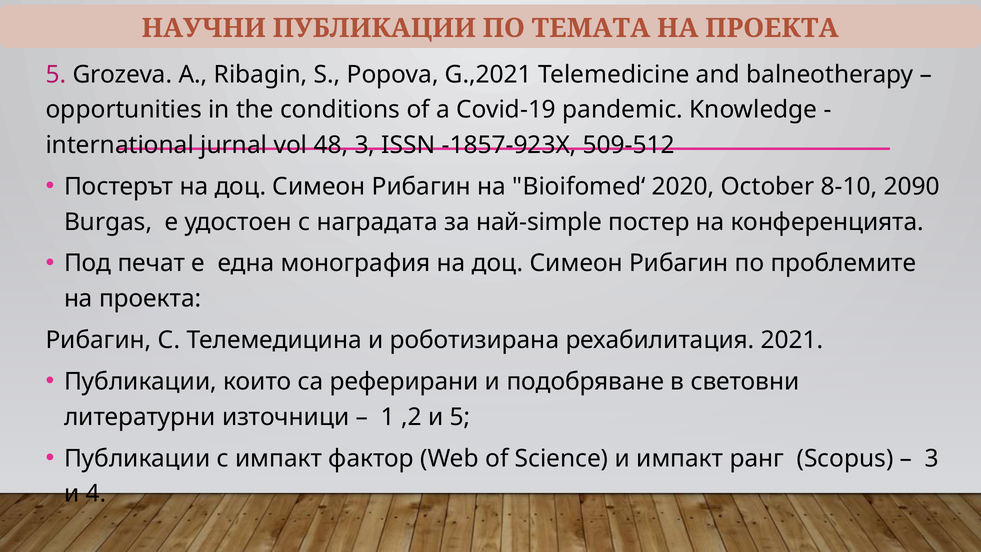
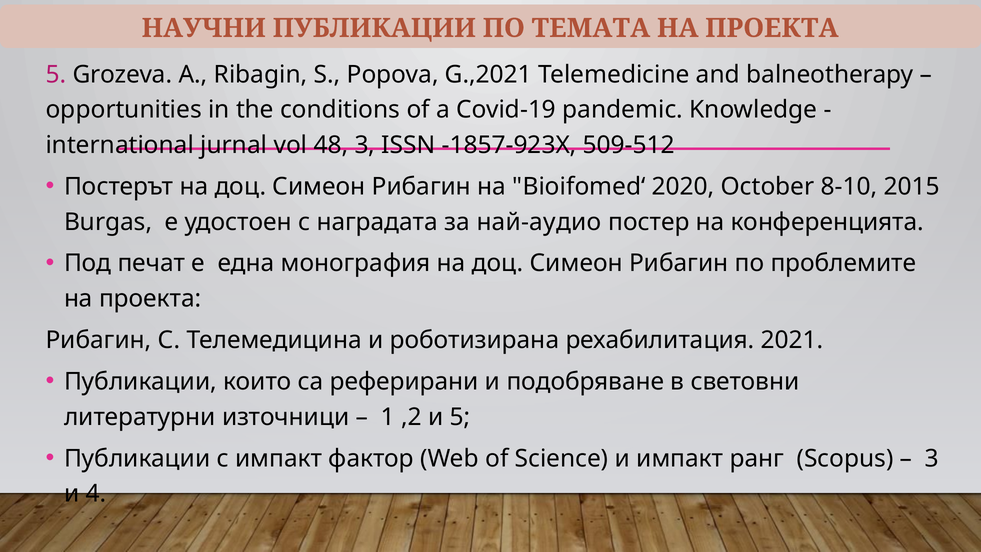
2090: 2090 -> 2015
най-simple: най-simple -> най-аудио
